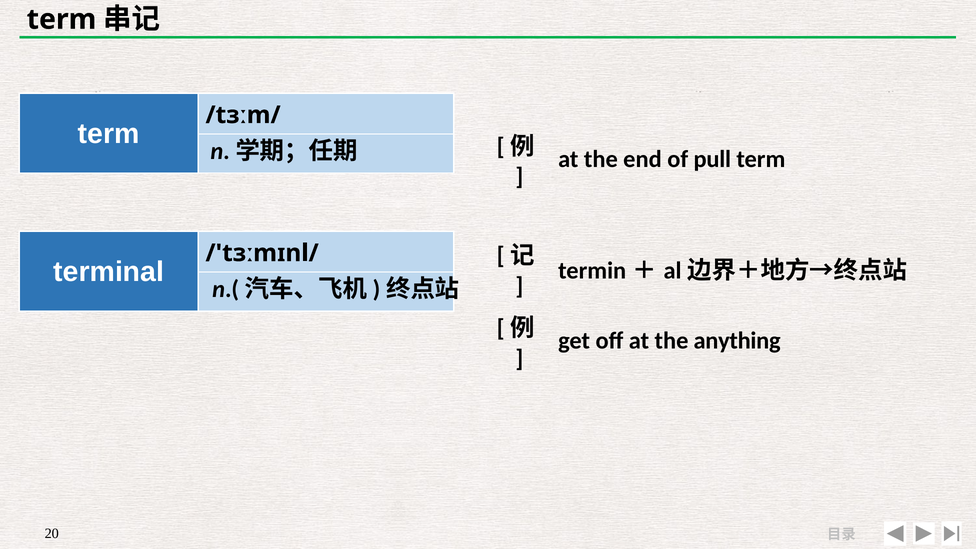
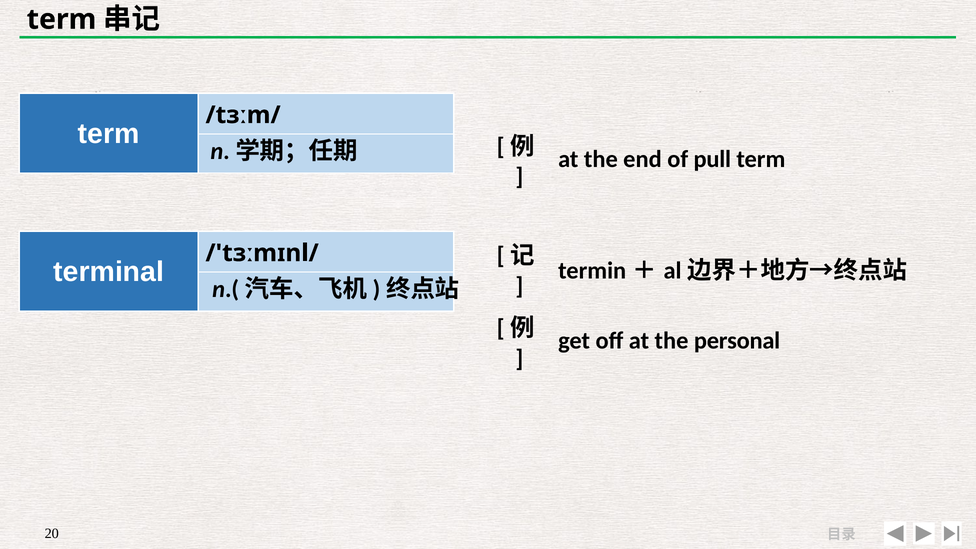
anything: anything -> personal
